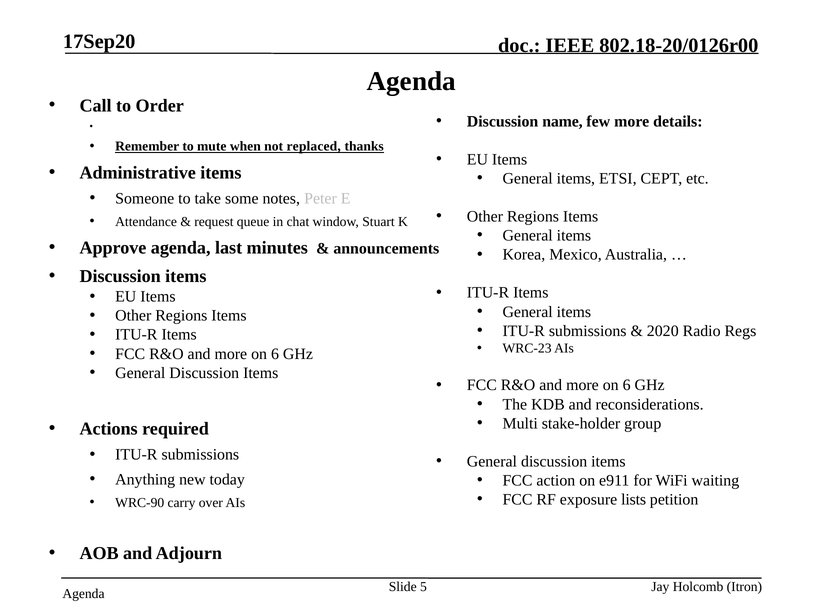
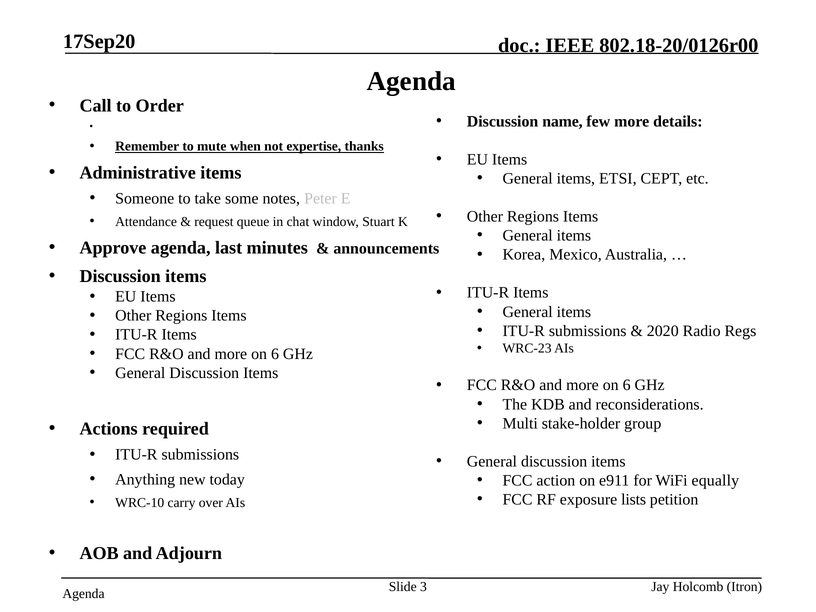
replaced: replaced -> expertise
waiting: waiting -> equally
WRC-90: WRC-90 -> WRC-10
5: 5 -> 3
